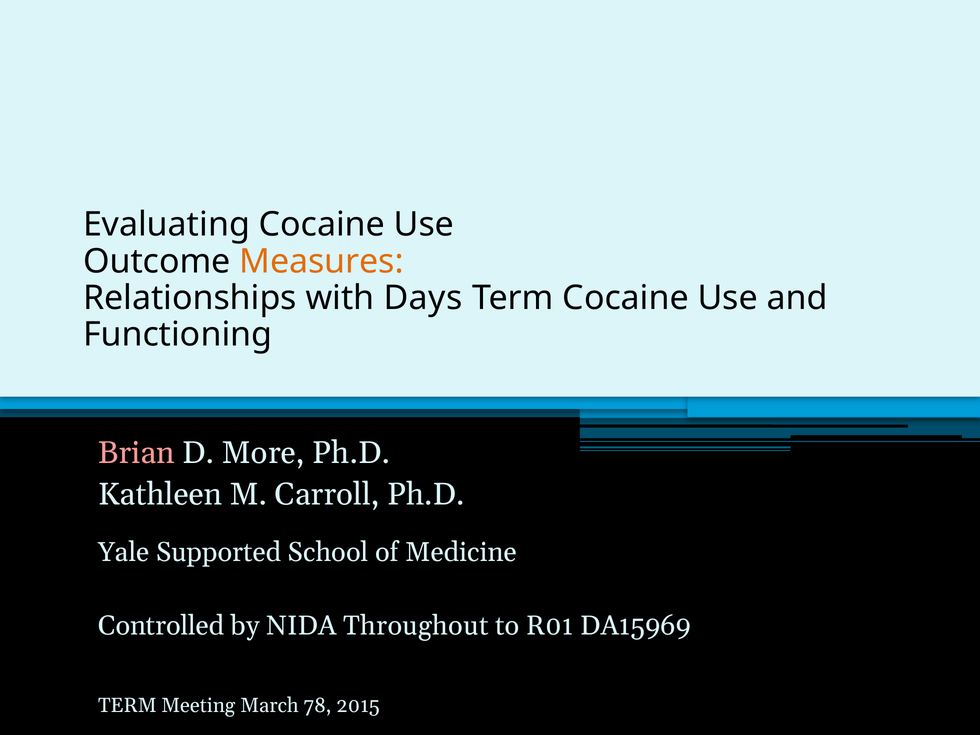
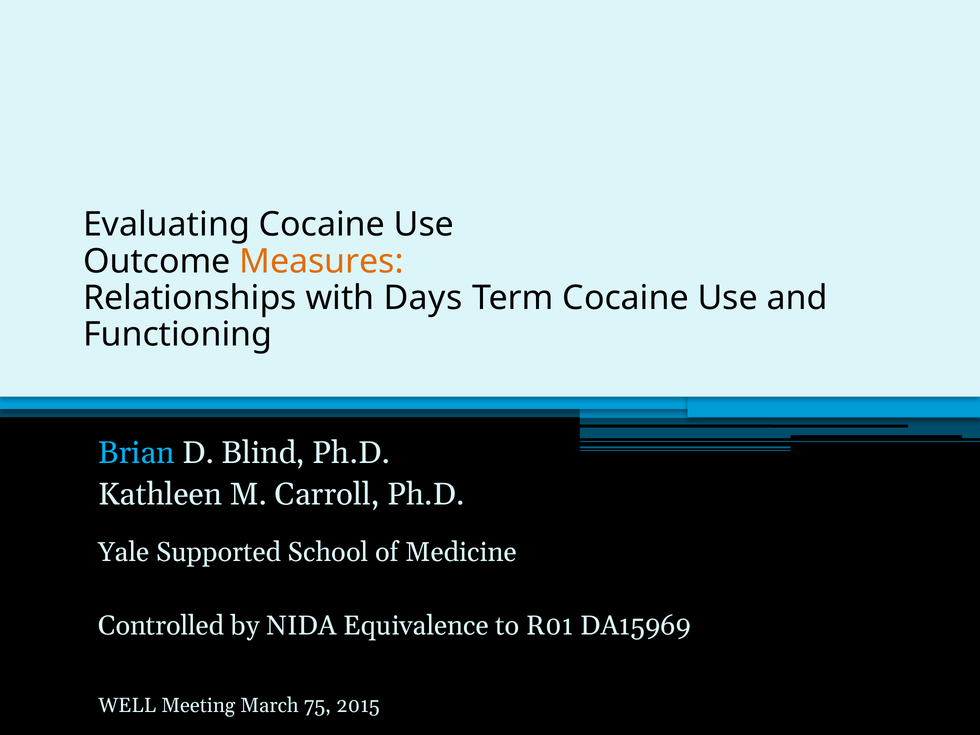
Brian colour: pink -> light blue
More: More -> Blind
Throughout: Throughout -> Equivalence
TERM at (127, 705): TERM -> WELL
78: 78 -> 75
